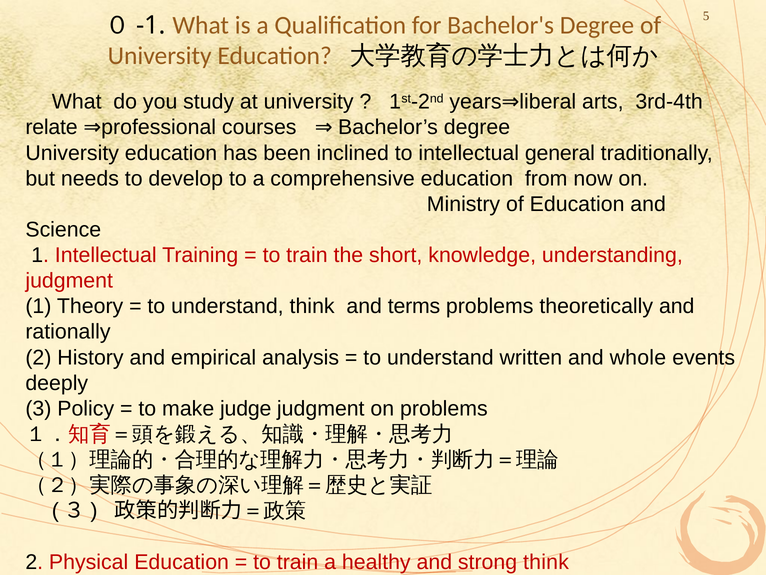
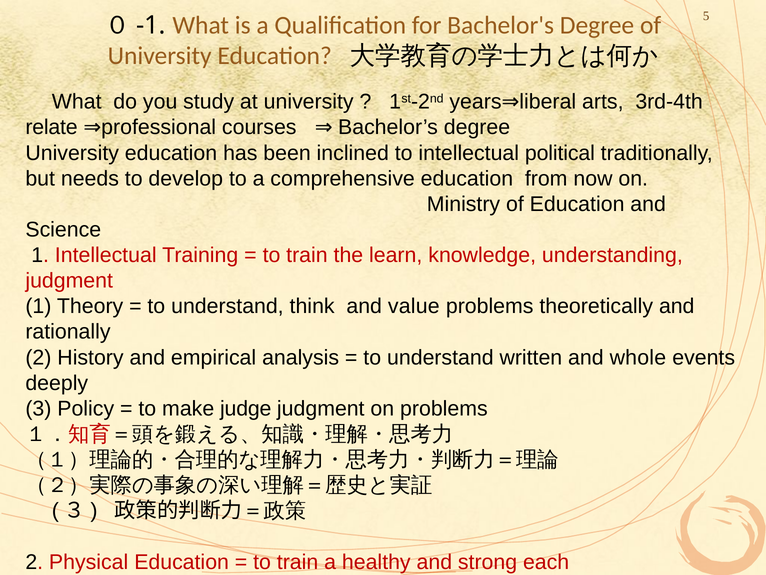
general: general -> political
short: short -> learn
terms: terms -> value
strong think: think -> each
